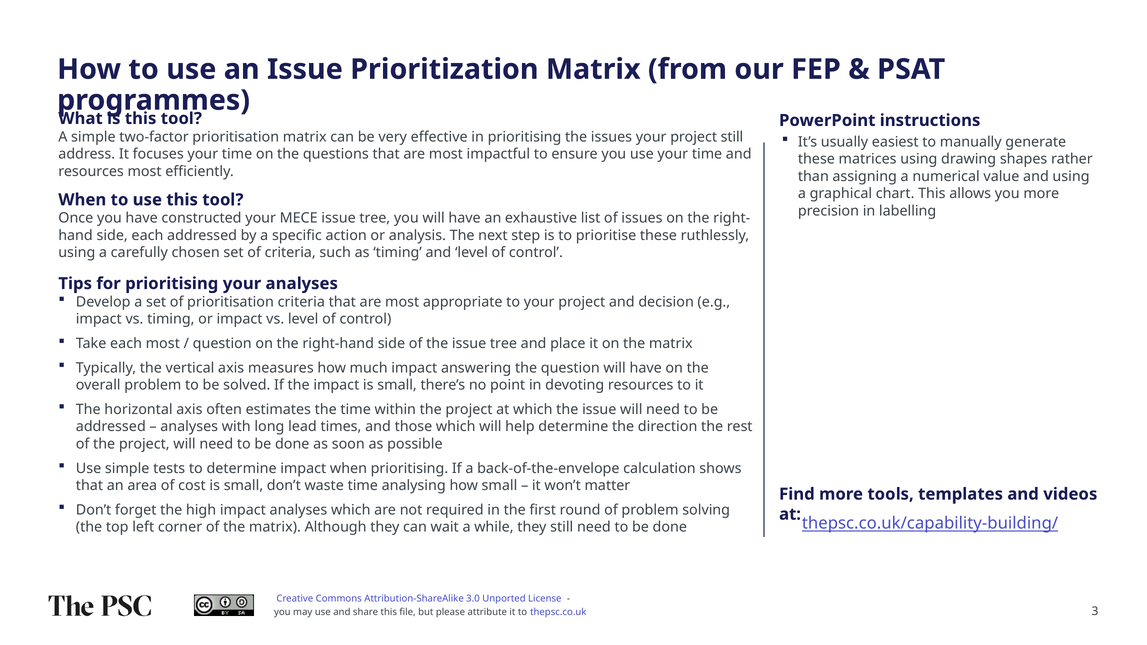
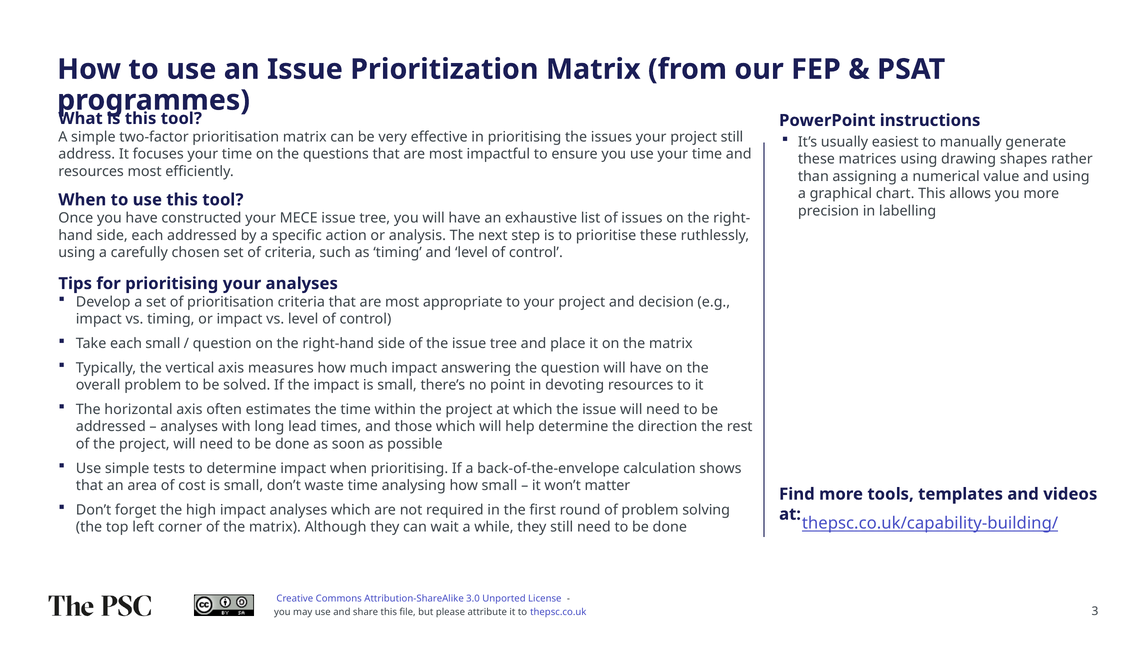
each most: most -> small
